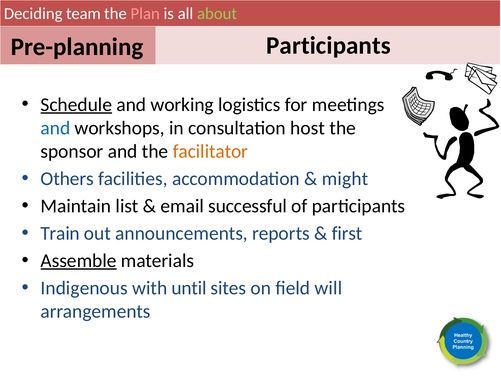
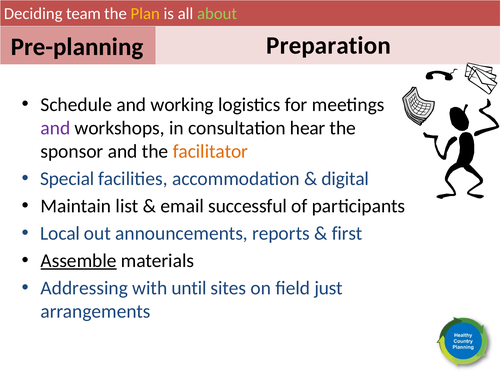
Plan colour: pink -> yellow
Pre-planning Participants: Participants -> Preparation
Schedule underline: present -> none
and at (55, 128) colour: blue -> purple
host: host -> hear
Others: Others -> Special
might: might -> digital
Train: Train -> Local
Indigenous: Indigenous -> Addressing
will: will -> just
